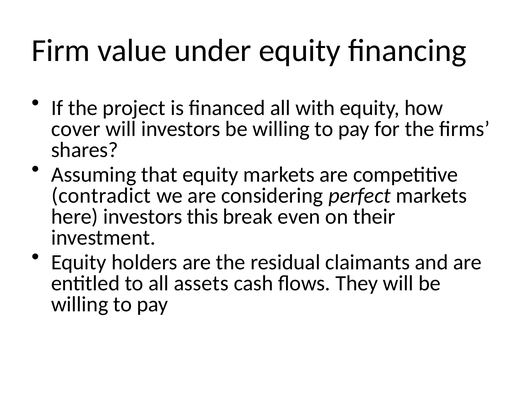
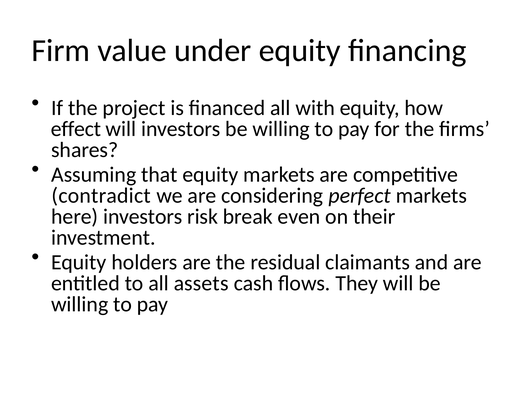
cover: cover -> effect
this: this -> risk
